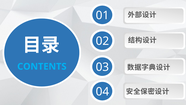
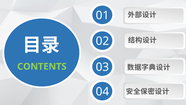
CONTENTS colour: light blue -> light green
